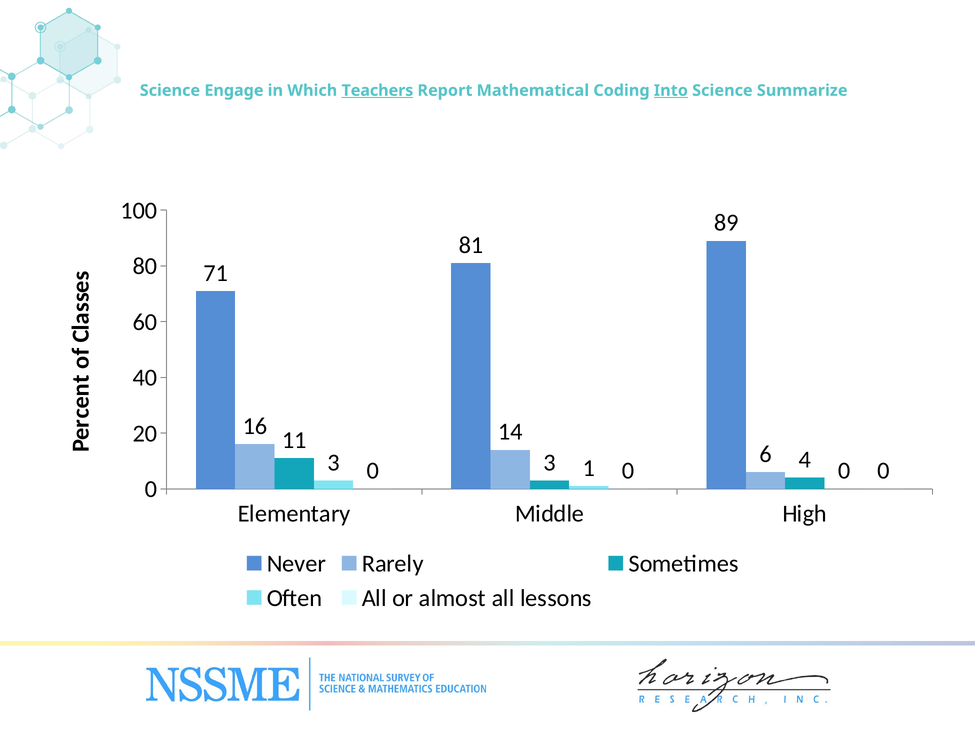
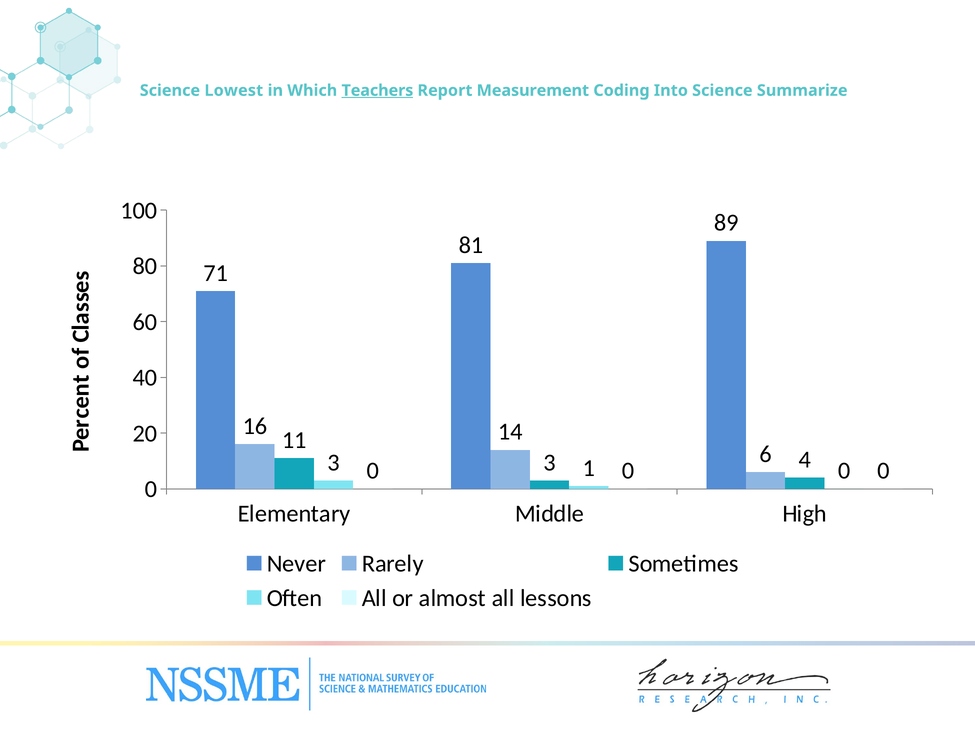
Engage: Engage -> Lowest
Mathematical: Mathematical -> Measurement
Into underline: present -> none
